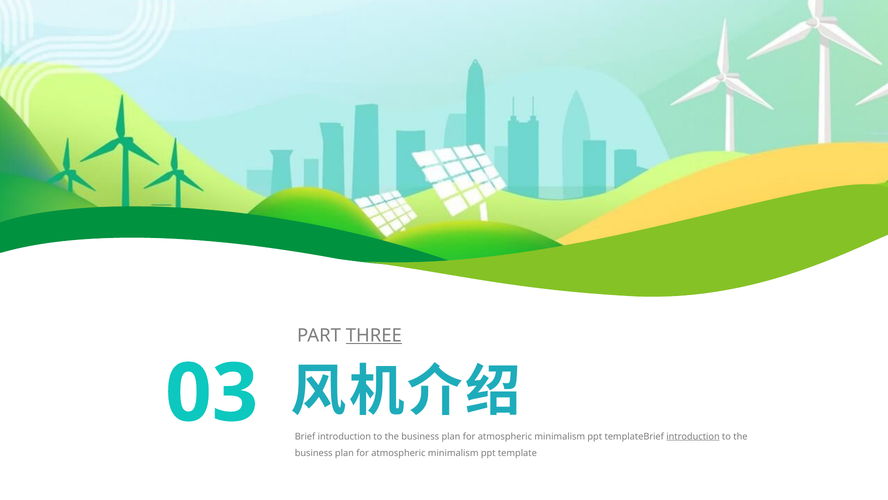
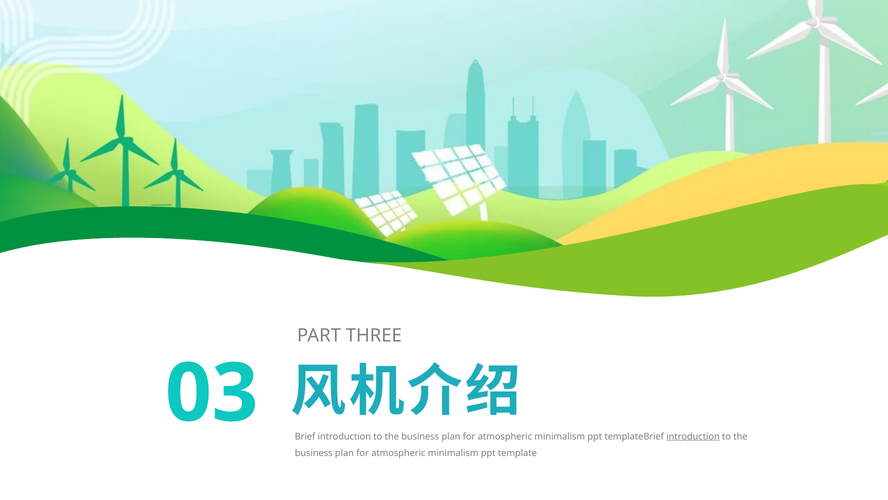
THREE underline: present -> none
